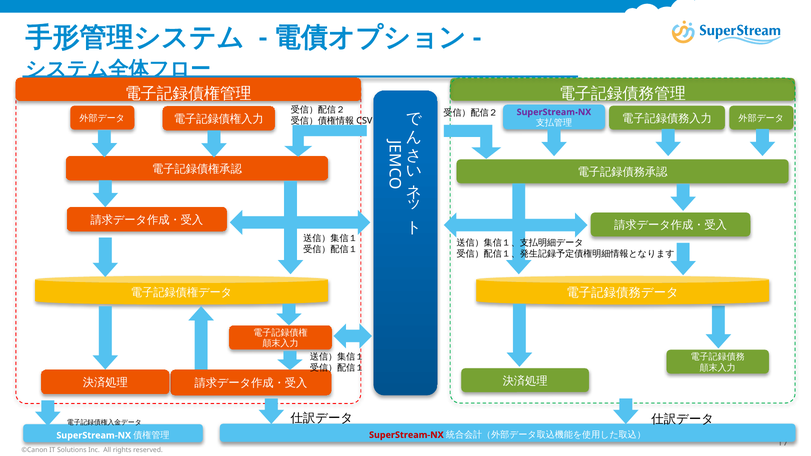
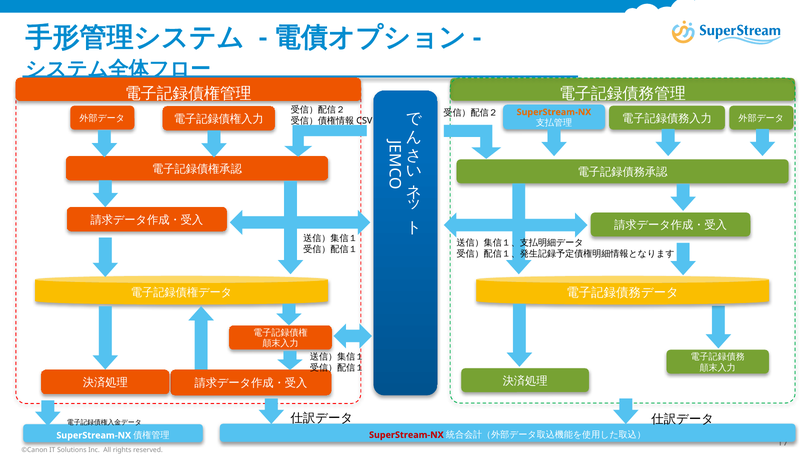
SuperStream-NX at (554, 112) colour: purple -> orange
